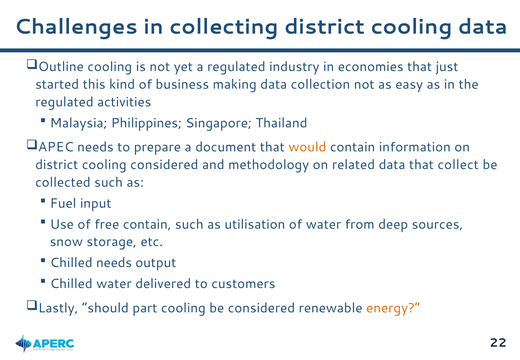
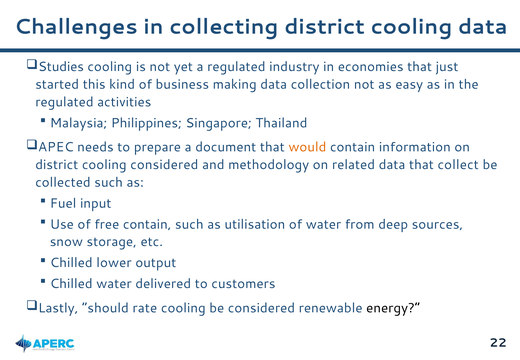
Outline: Outline -> Studies
Chilled needs: needs -> lower
part: part -> rate
energy colour: orange -> black
